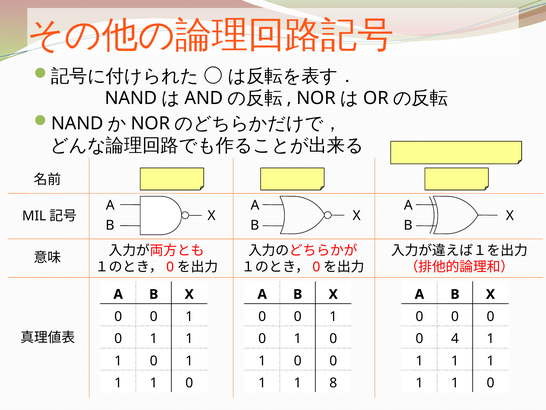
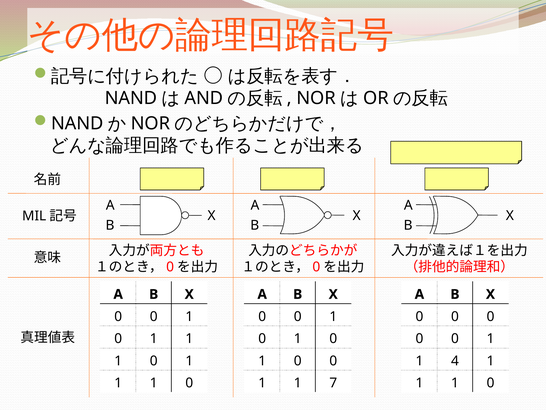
4 at (455, 338): 4 -> 0
1 at (455, 360): 1 -> 4
8: 8 -> 7
